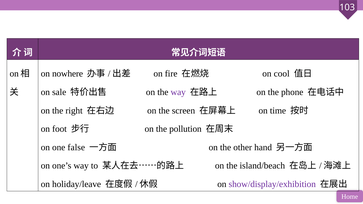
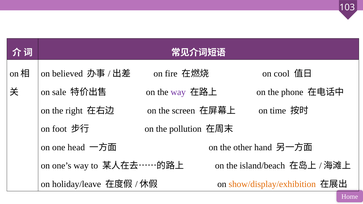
nowhere: nowhere -> believed
false: false -> head
show/display/exhibition colour: purple -> orange
